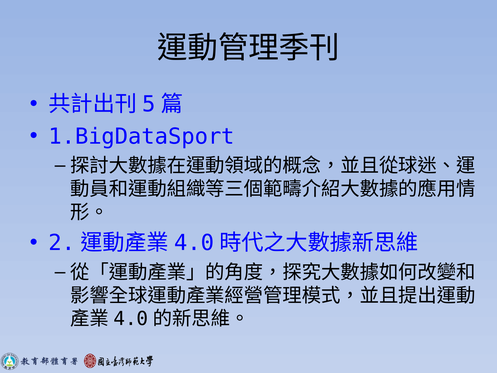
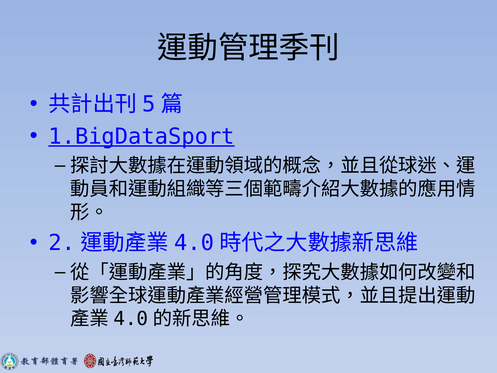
1.BigDataSport underline: none -> present
